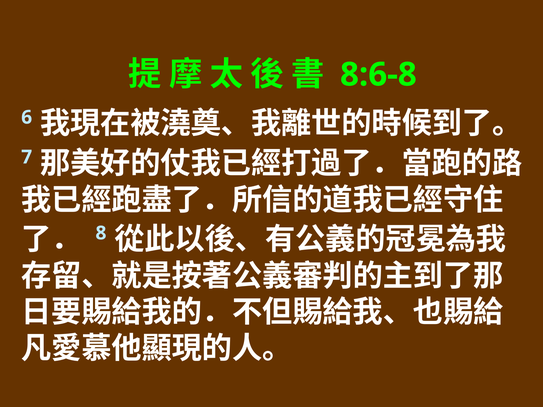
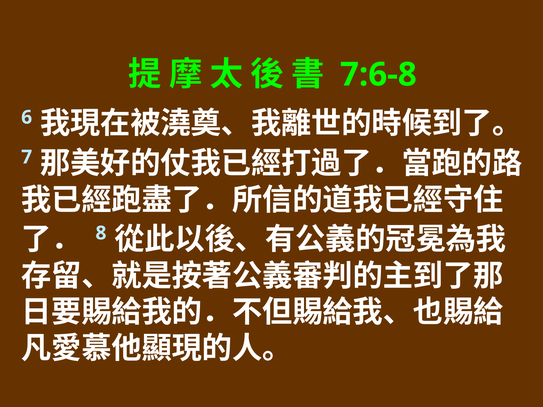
8:6-8: 8:6-8 -> 7:6-8
